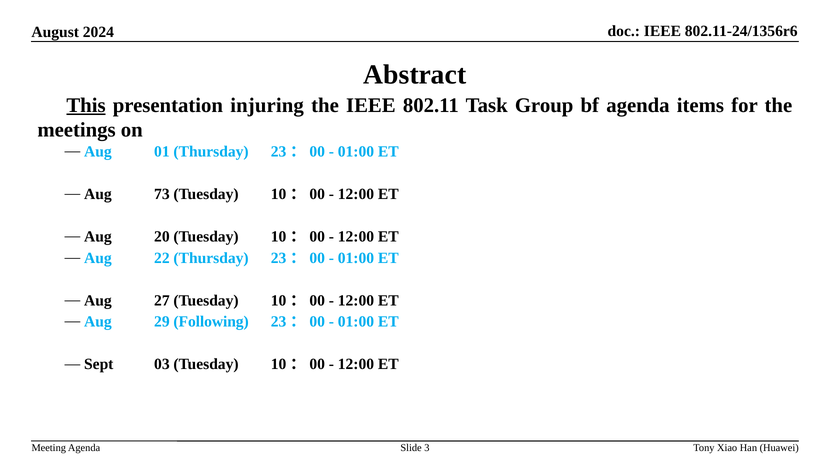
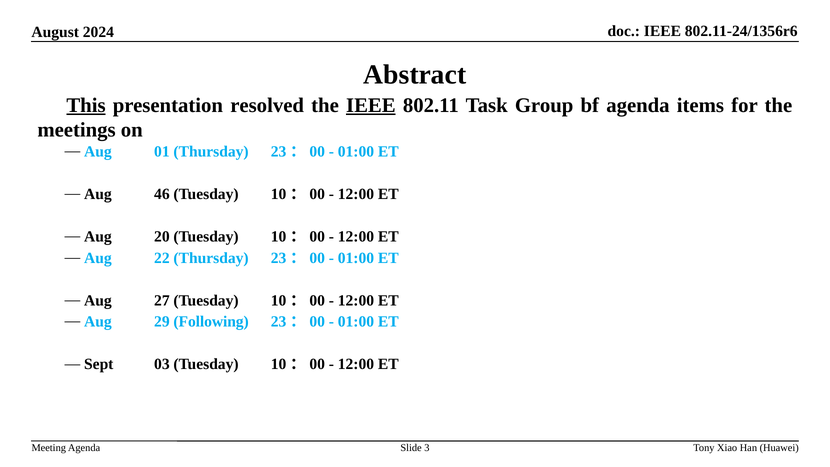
injuring: injuring -> resolved
IEEE at (371, 105) underline: none -> present
73: 73 -> 46
